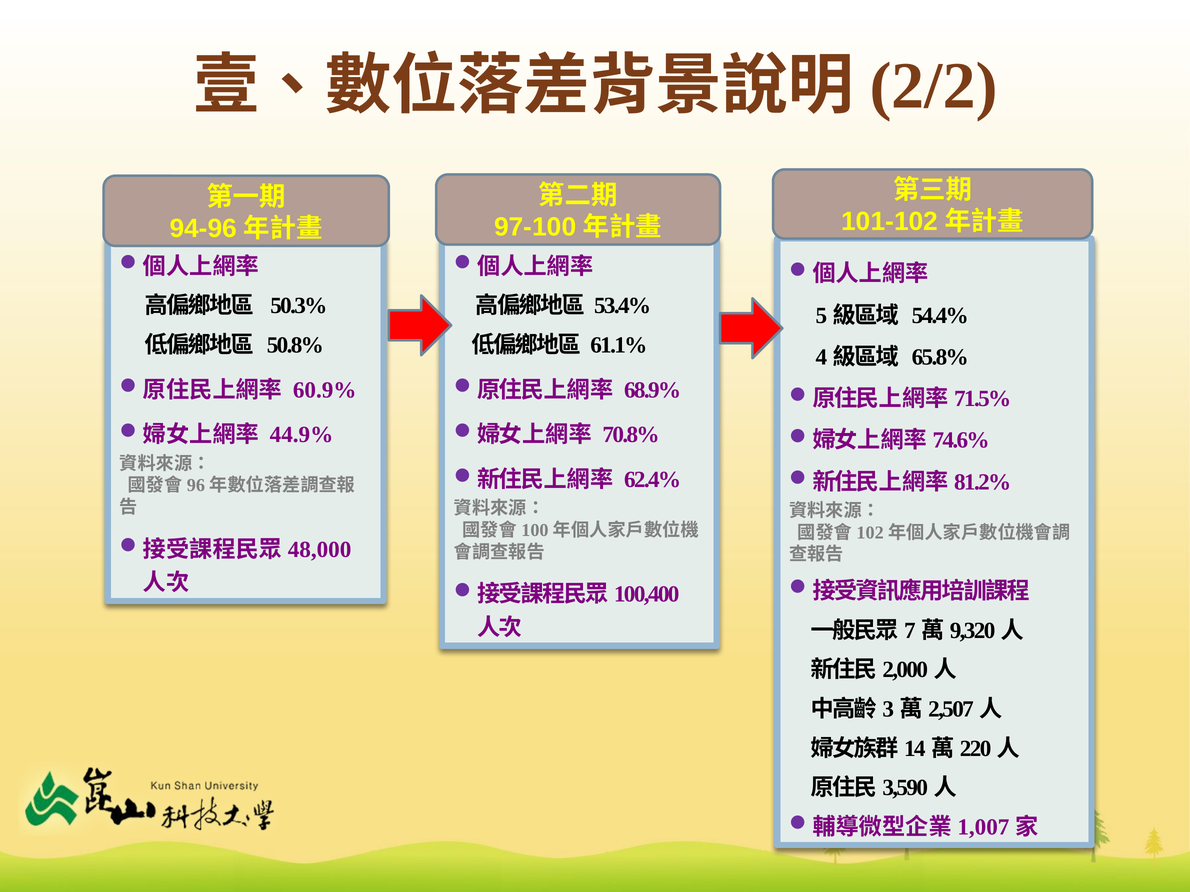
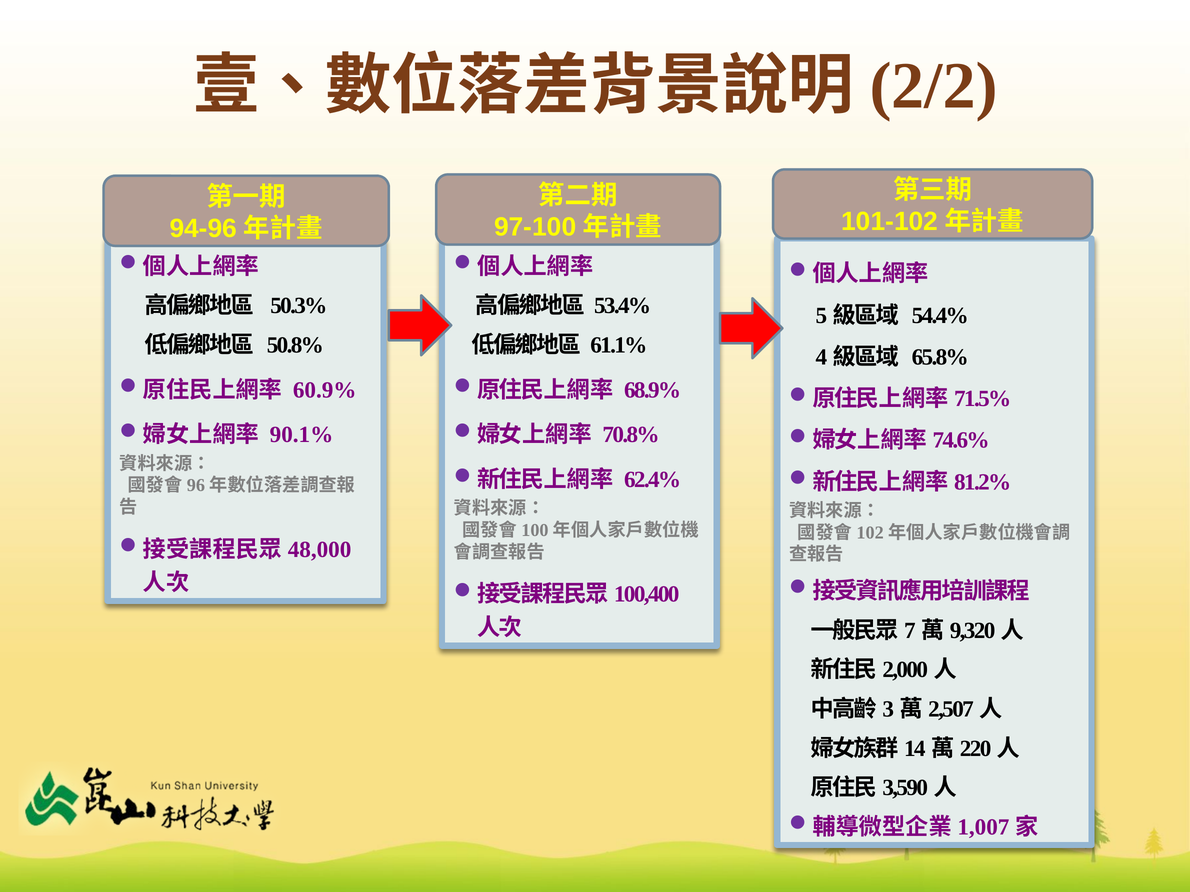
44.9%: 44.9% -> 90.1%
